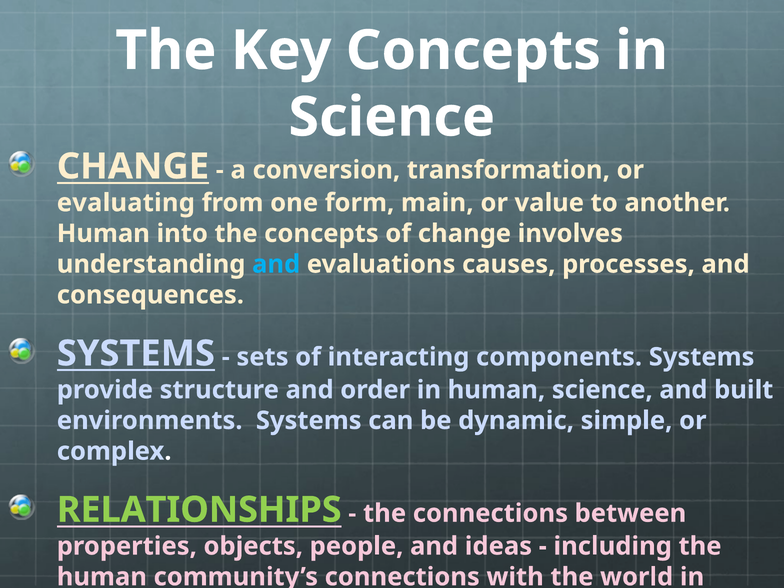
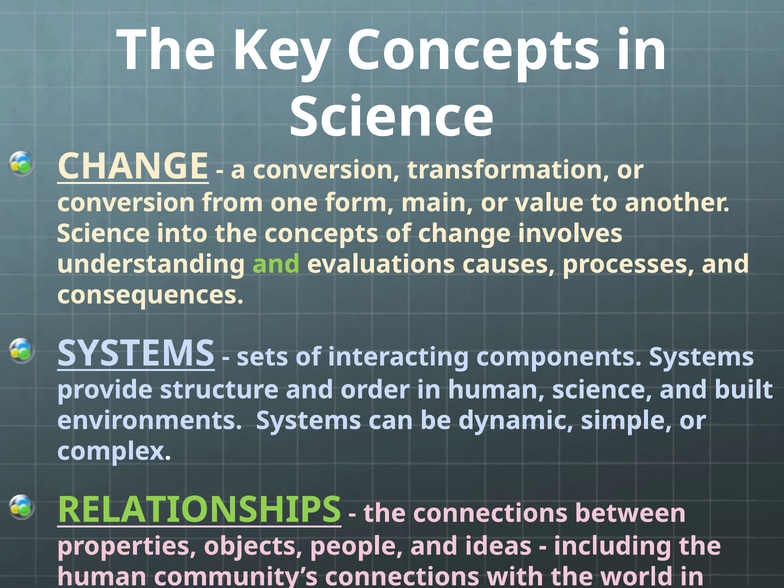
evaluating at (126, 203): evaluating -> conversion
Human at (103, 234): Human -> Science
and at (276, 264) colour: light blue -> light green
